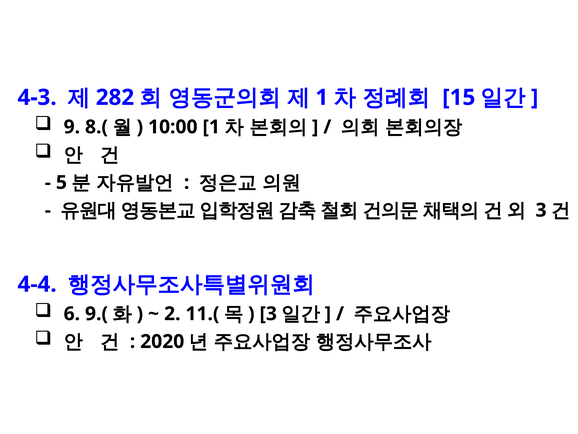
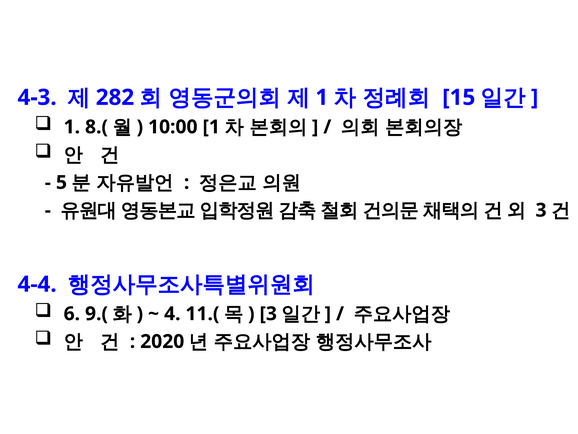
9 at (72, 127): 9 -> 1
2: 2 -> 4
